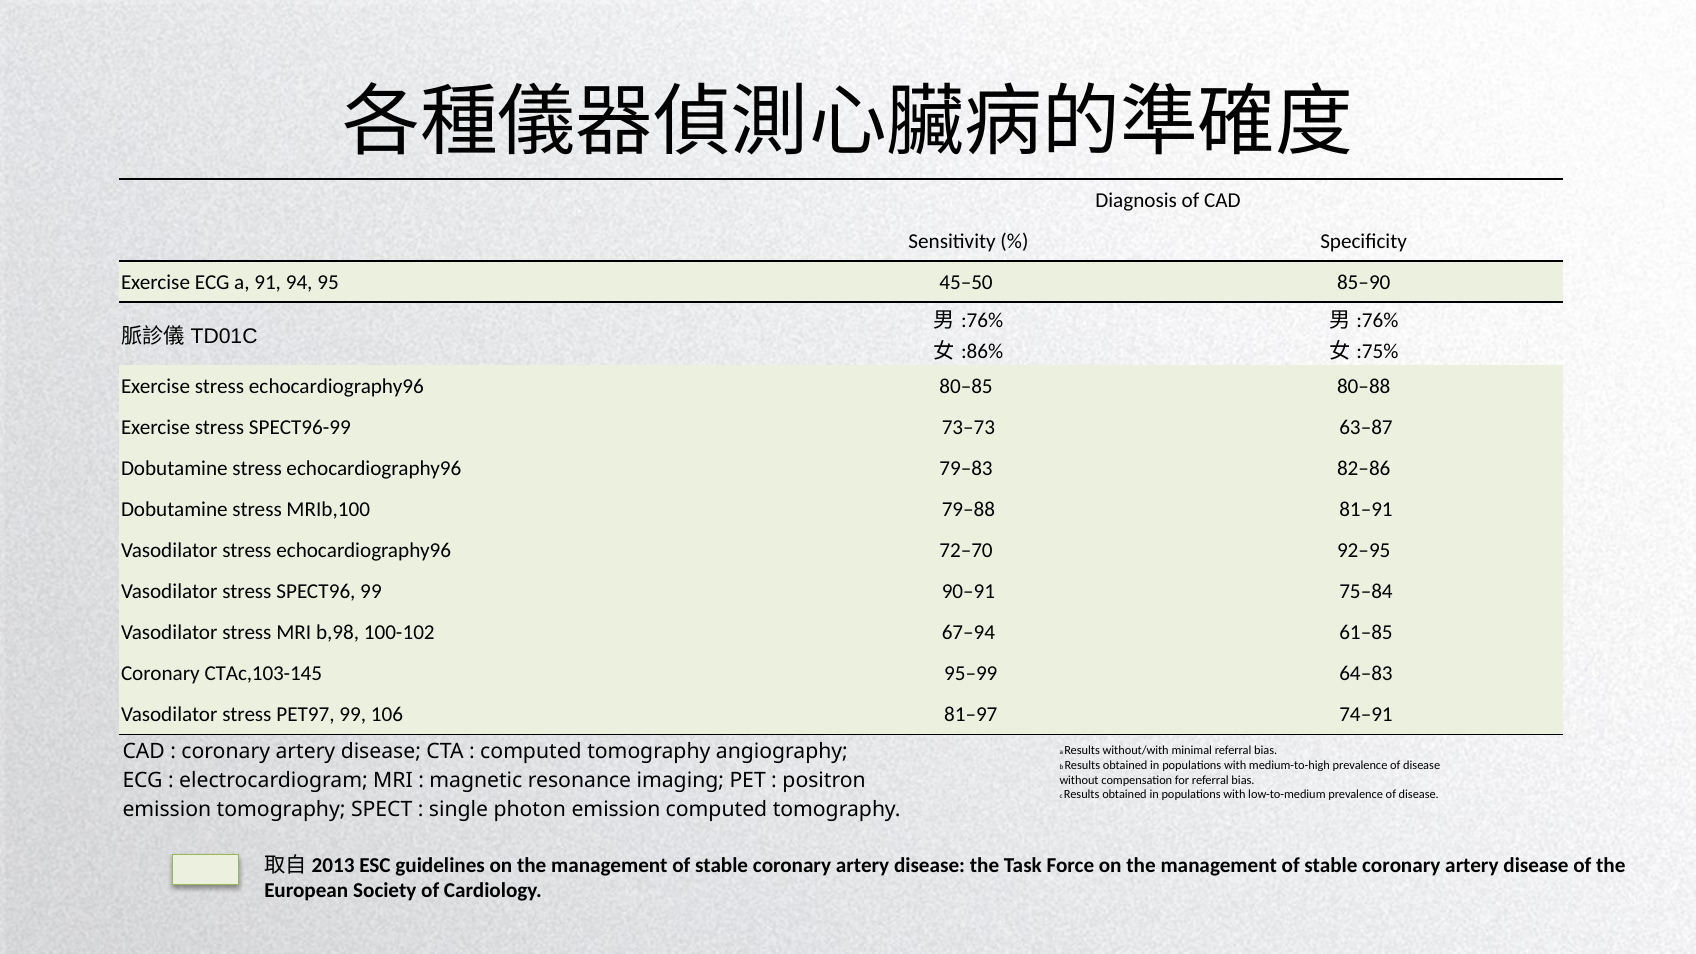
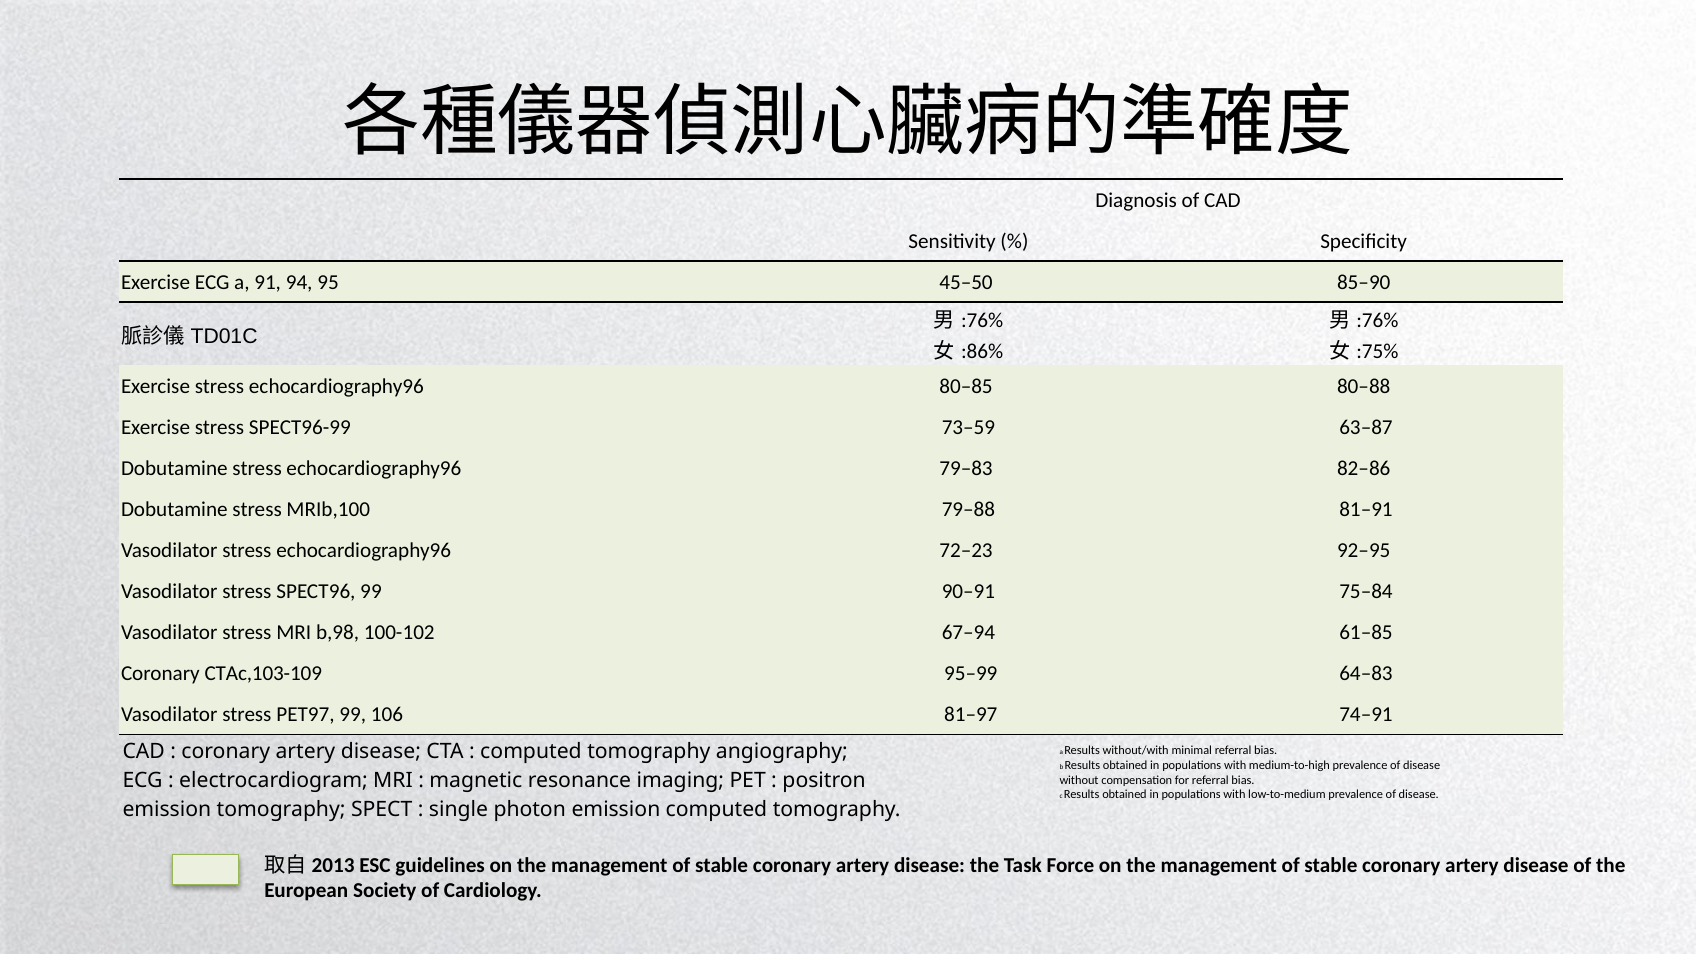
73–73: 73–73 -> 73–59
72–70: 72–70 -> 72–23
CTAc,103-145: CTAc,103-145 -> CTAc,103-109
